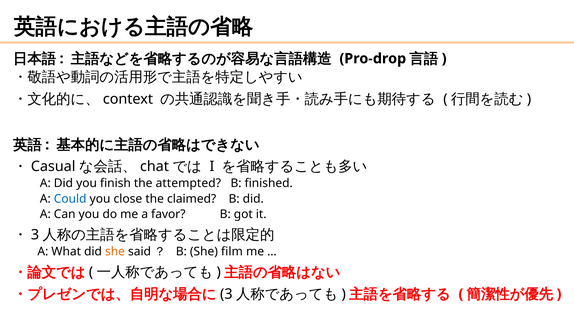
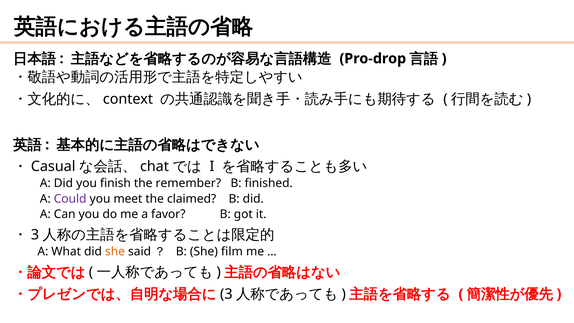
attempted: attempted -> remember
Could colour: blue -> purple
close: close -> meet
